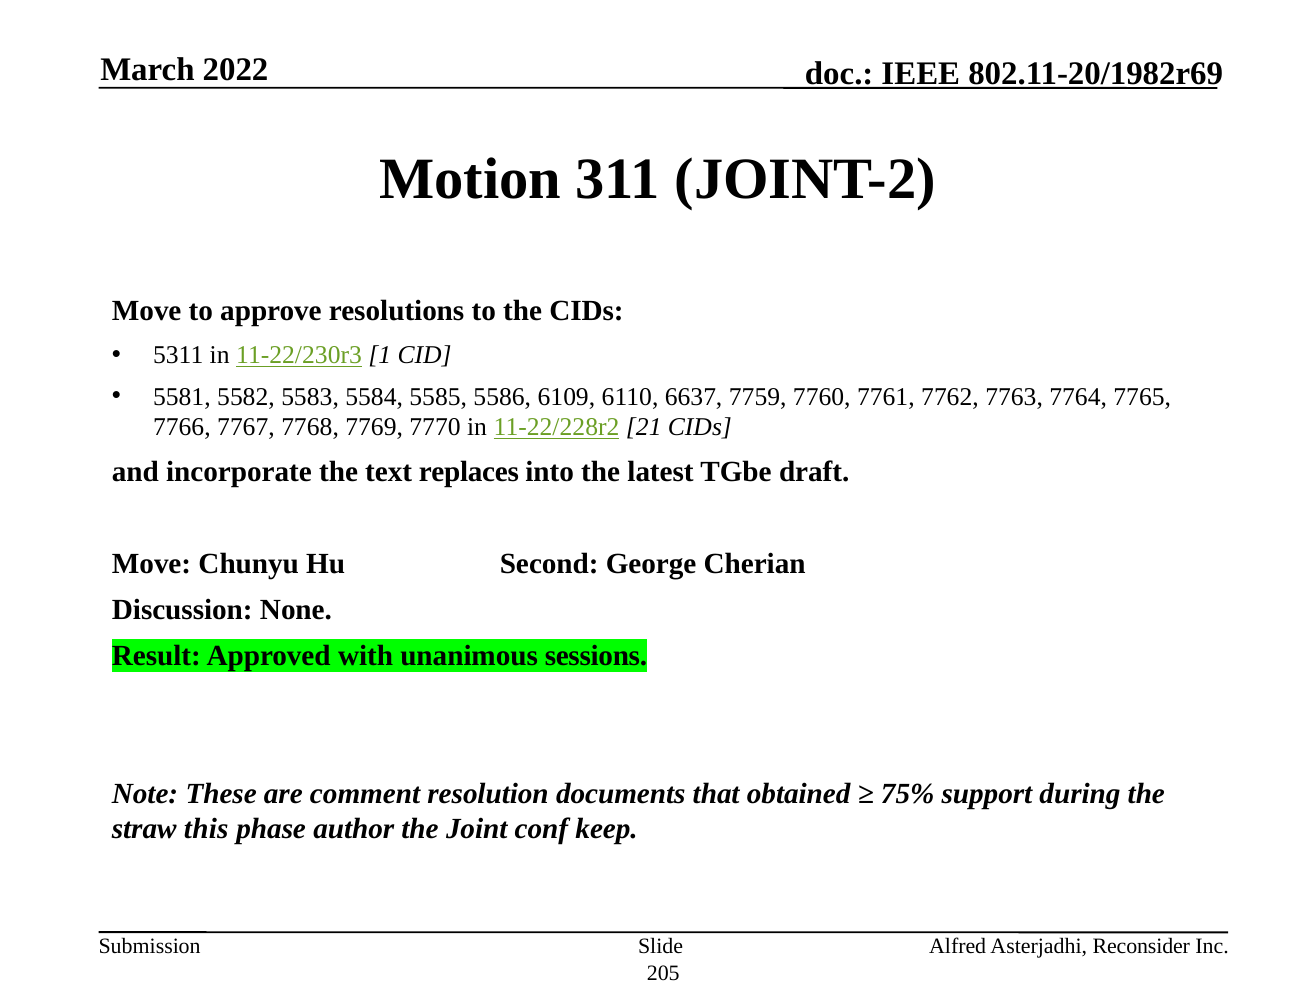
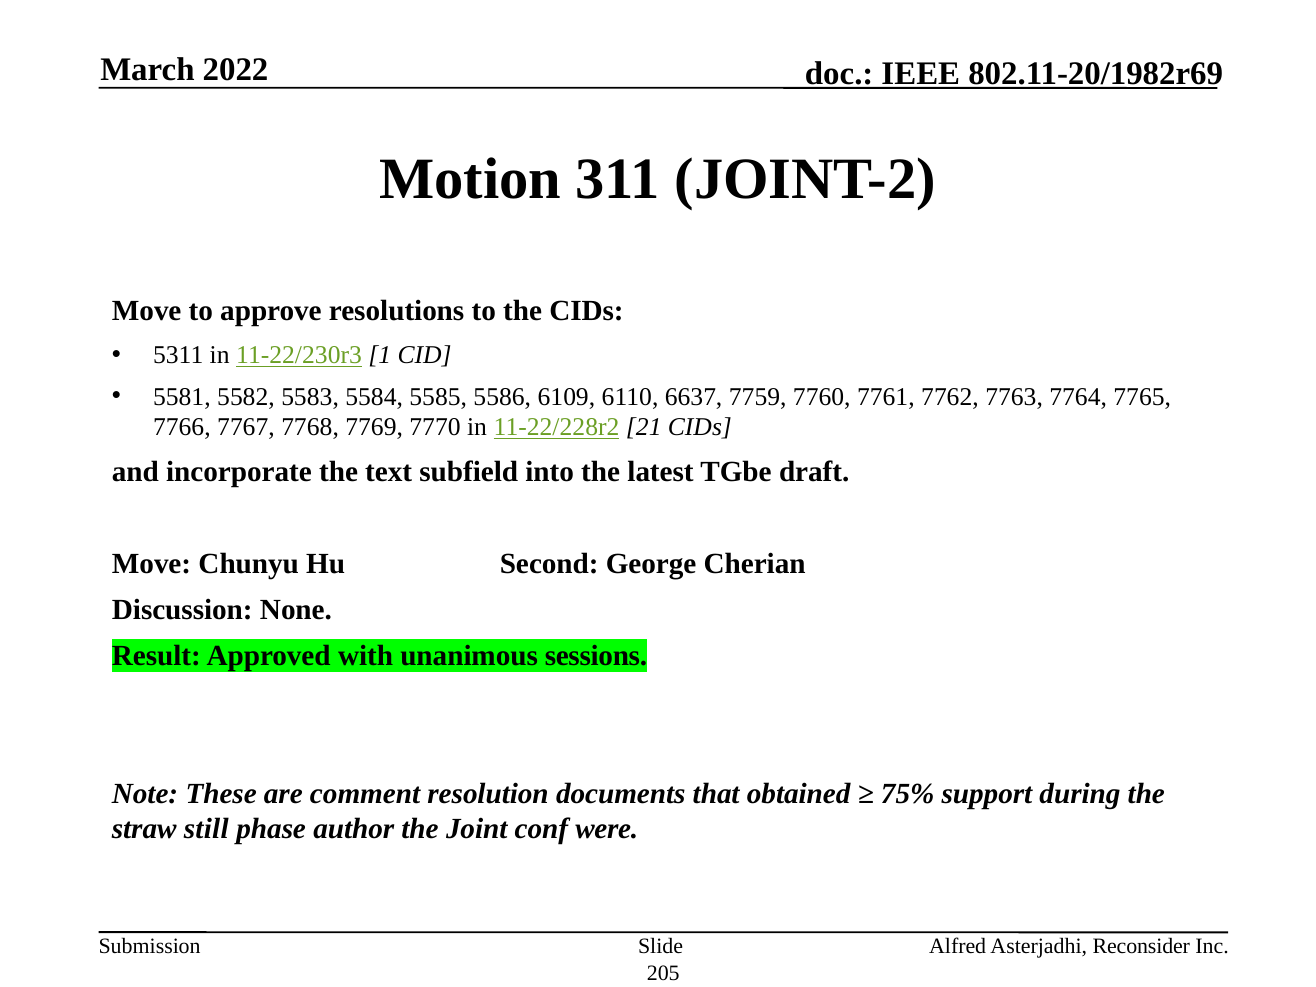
replaces: replaces -> subfield
this: this -> still
keep: keep -> were
